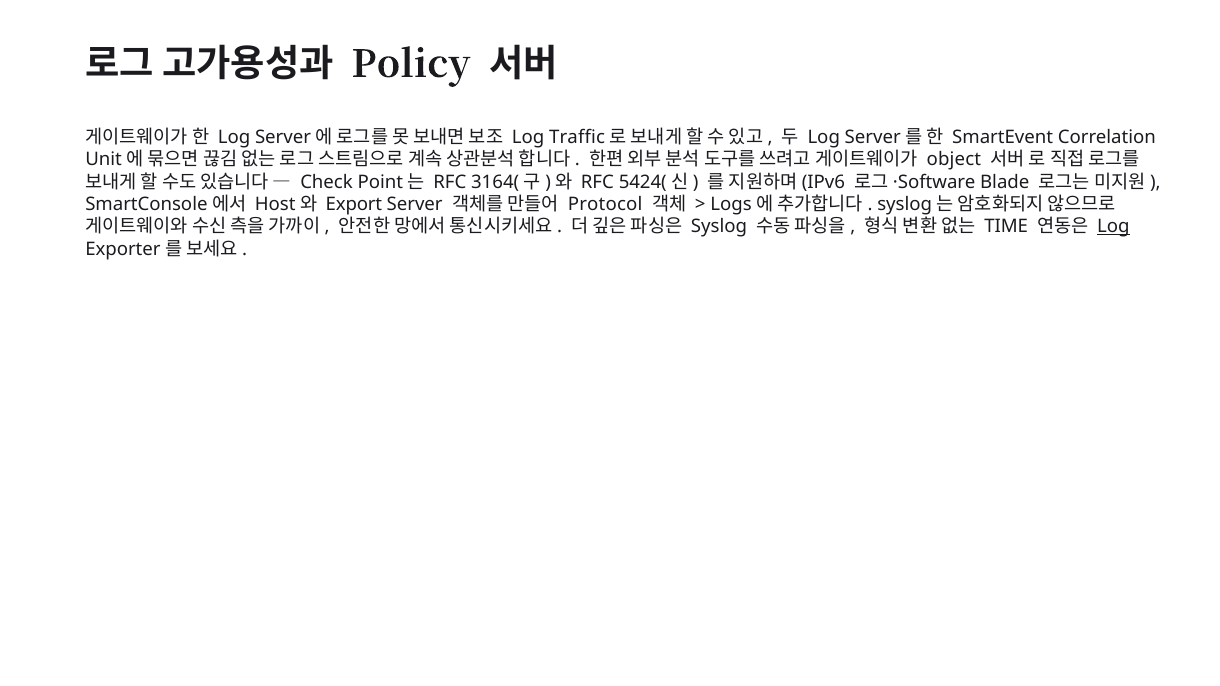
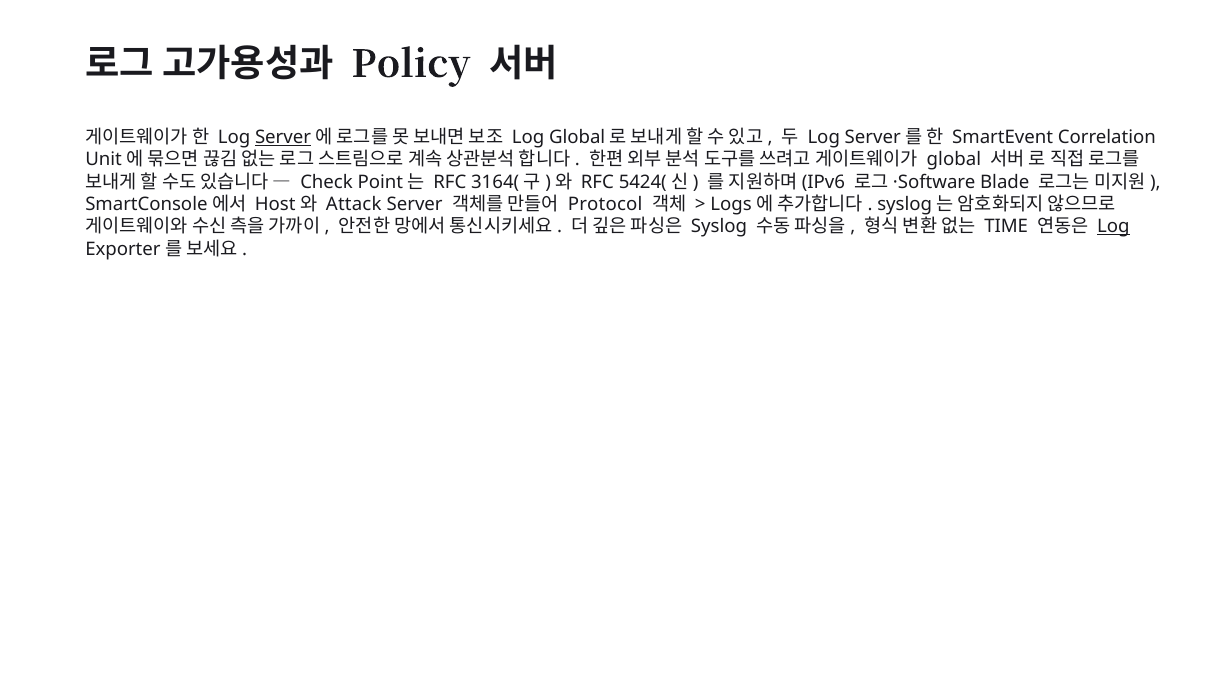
Server at (283, 137) underline: none -> present
Log Traffic: Traffic -> Global
object at (954, 160): object -> global
Export: Export -> Attack
